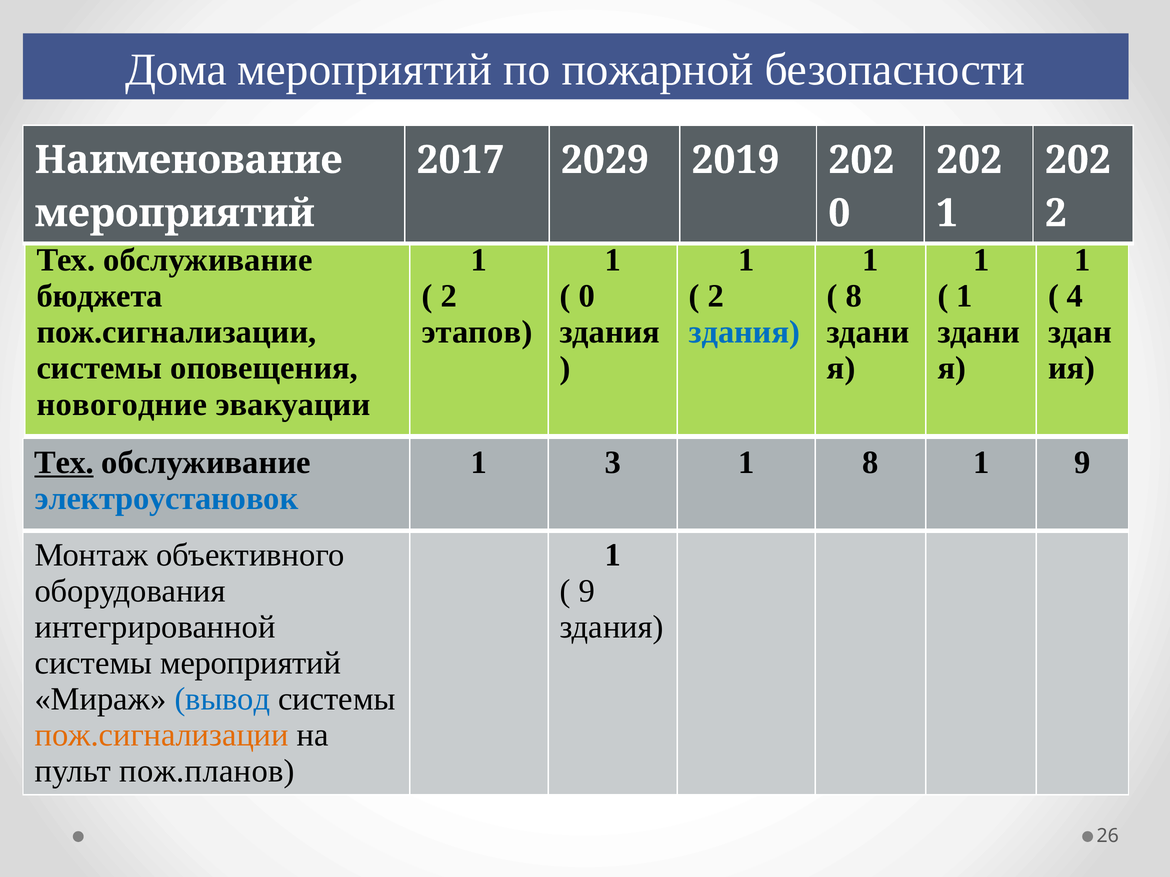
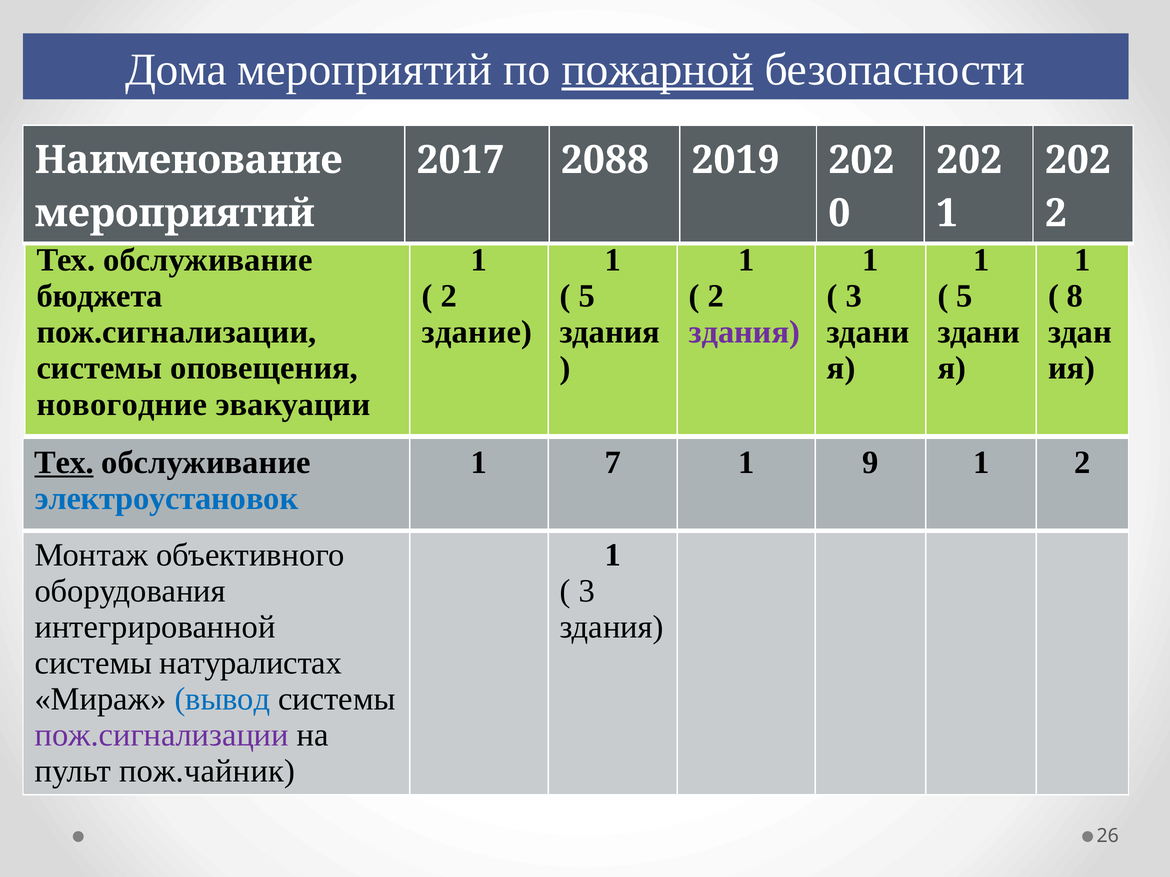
пожарной underline: none -> present
2029: 2029 -> 2088
0 at (587, 296): 0 -> 5
8 at (854, 296): 8 -> 3
1 at (965, 296): 1 -> 5
4: 4 -> 8
этапов: этапов -> здание
здания at (744, 332) colour: blue -> purple
3: 3 -> 7
1 8: 8 -> 9
1 9: 9 -> 2
9 at (587, 591): 9 -> 3
системы мероприятий: мероприятий -> натуралистах
пож.сигнализации at (162, 736) colour: orange -> purple
пож.планов: пож.планов -> пож.чайник
